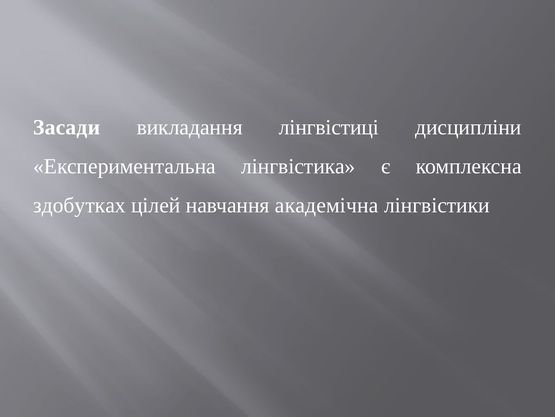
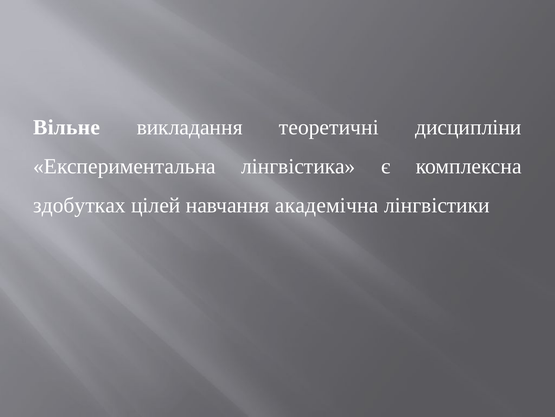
Засади: Засади -> Вільне
лінгвістиці: лінгвістиці -> теоретичні
